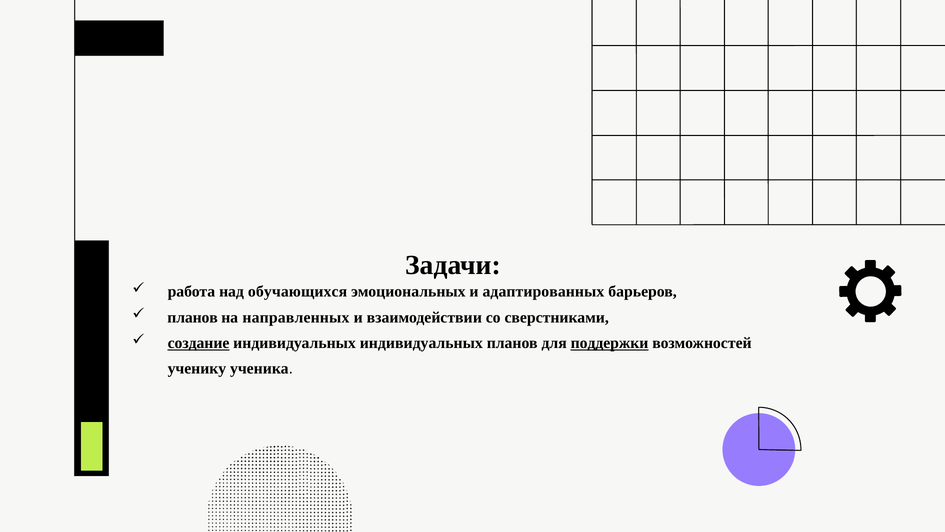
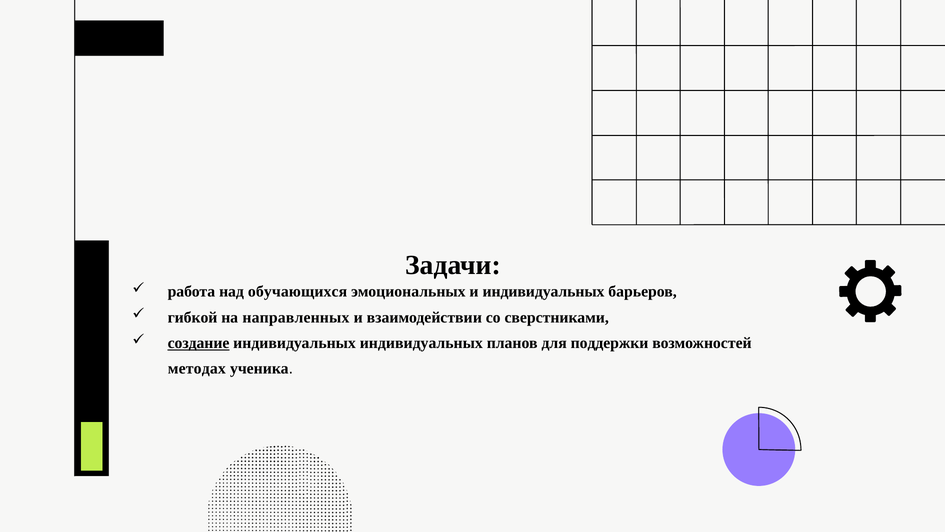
и адаптированных: адаптированных -> индивидуальных
планов at (193, 317): планов -> гибкой
поддержки underline: present -> none
ученику: ученику -> методах
